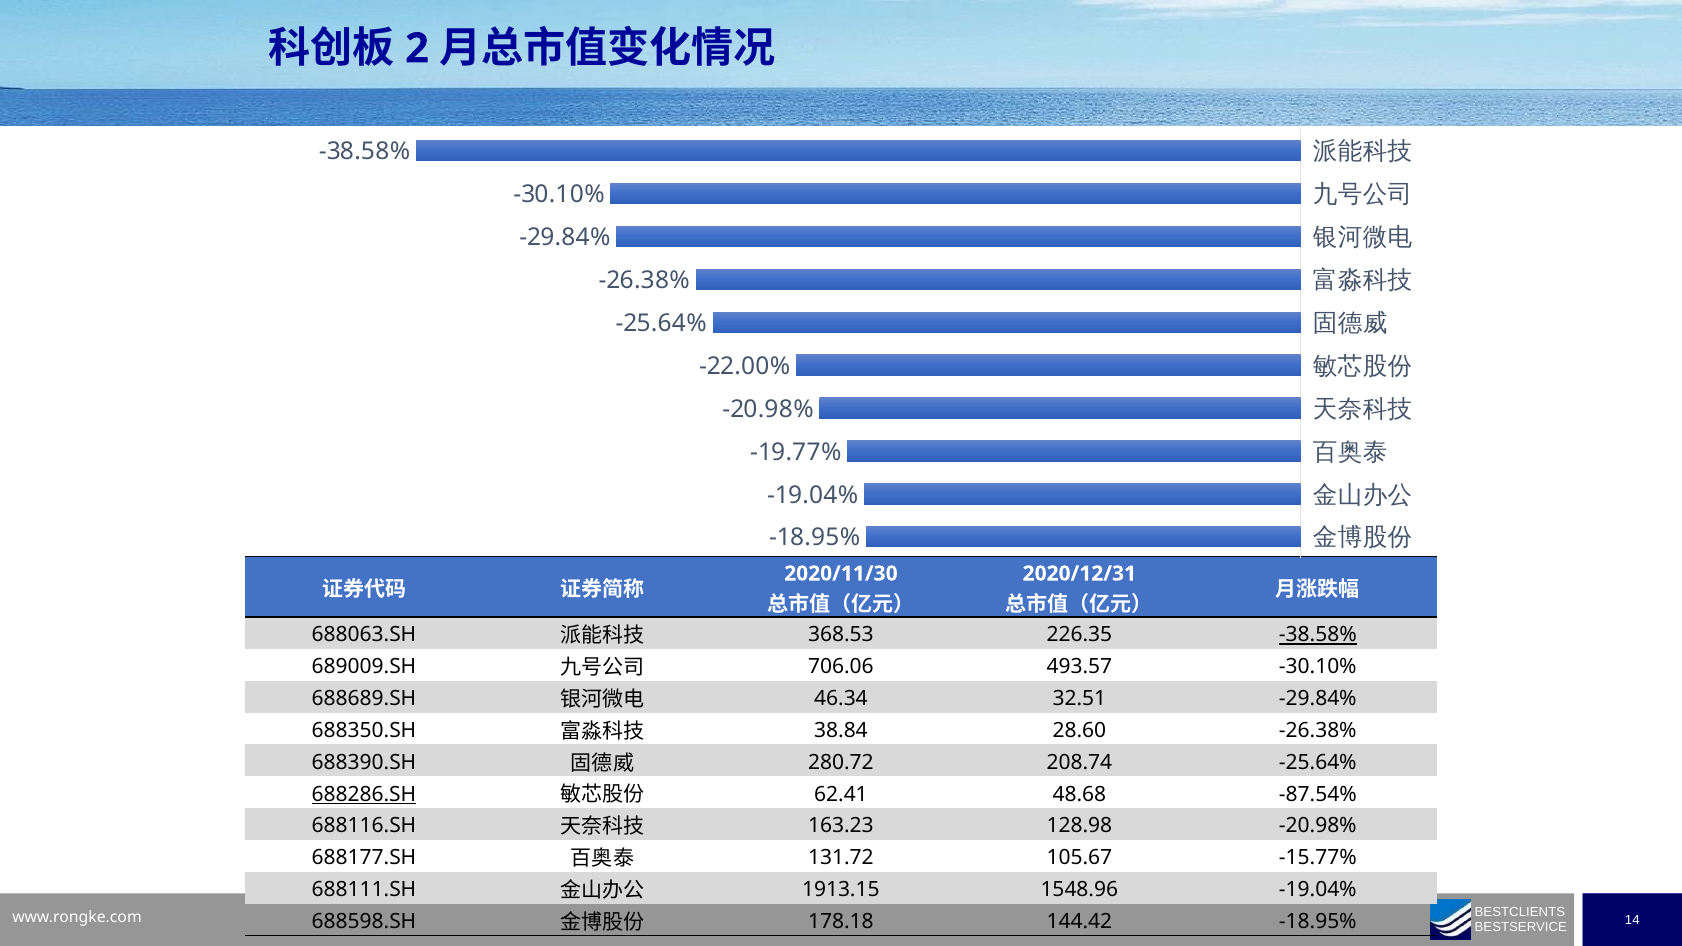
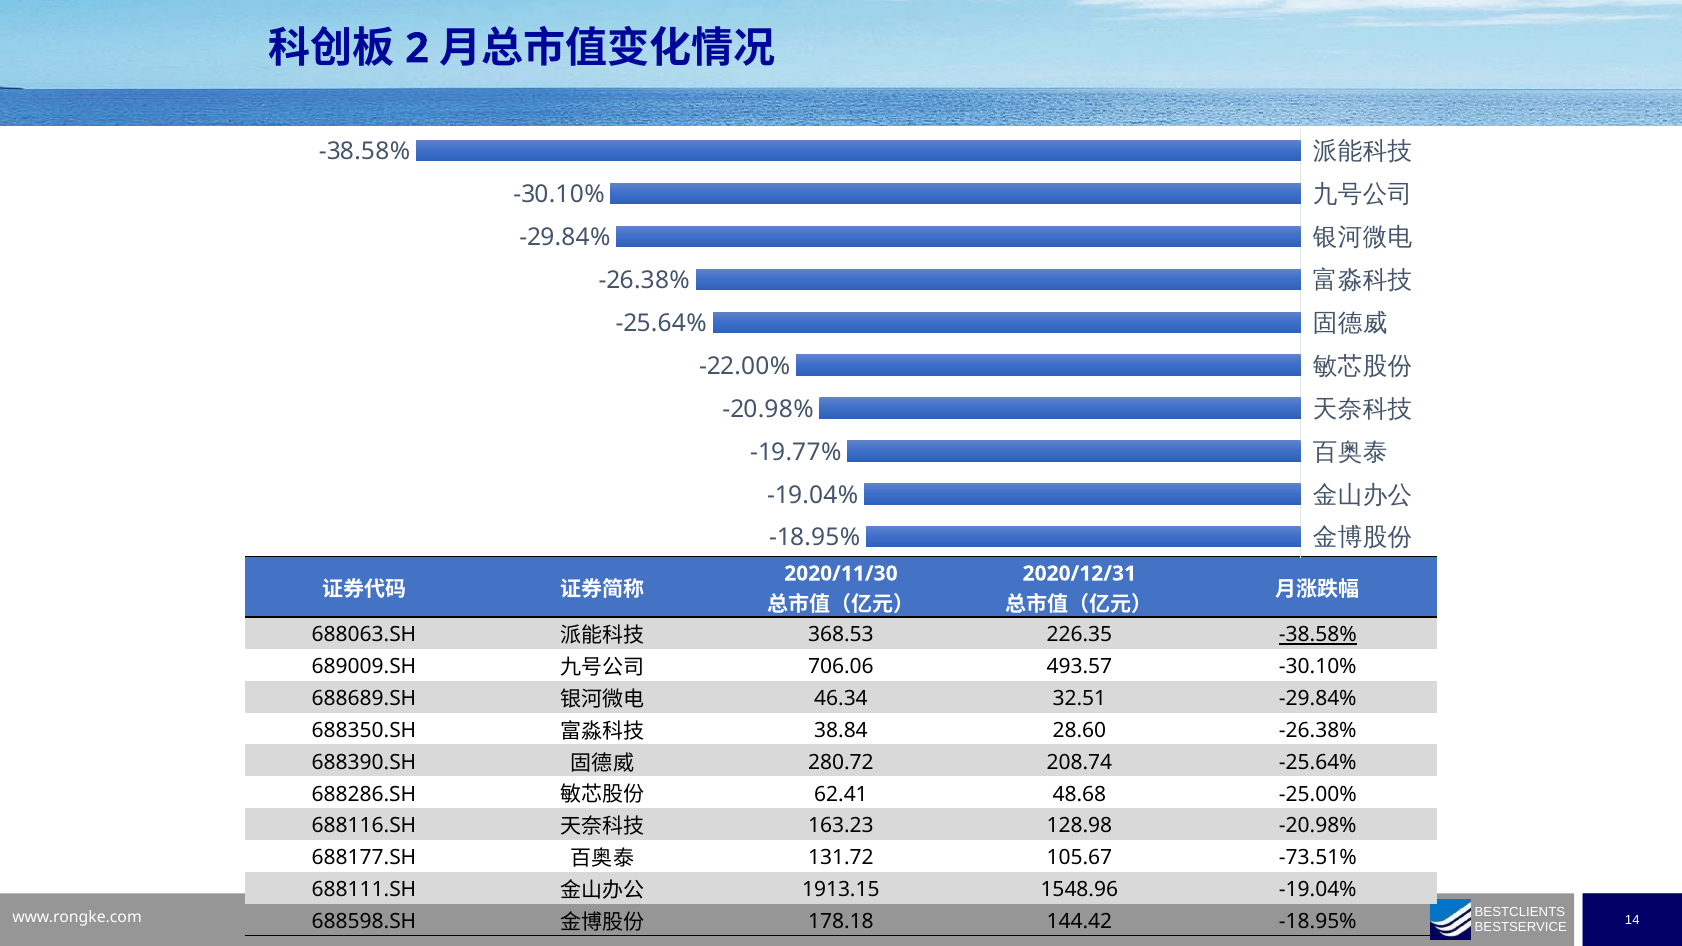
688286.SH underline: present -> none
-87.54%: -87.54% -> -25.00%
-15.77%: -15.77% -> -73.51%
